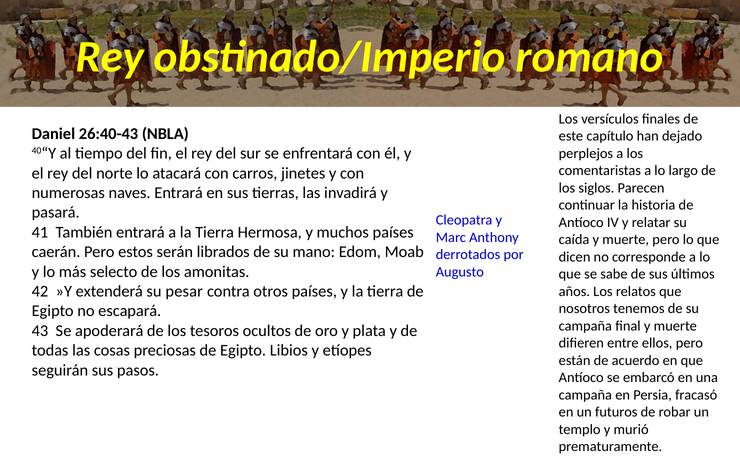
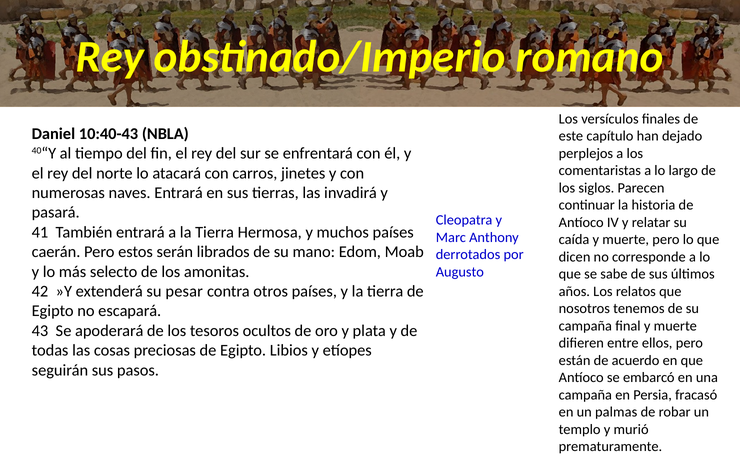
26:40-43: 26:40-43 -> 10:40-43
futuros: futuros -> palmas
